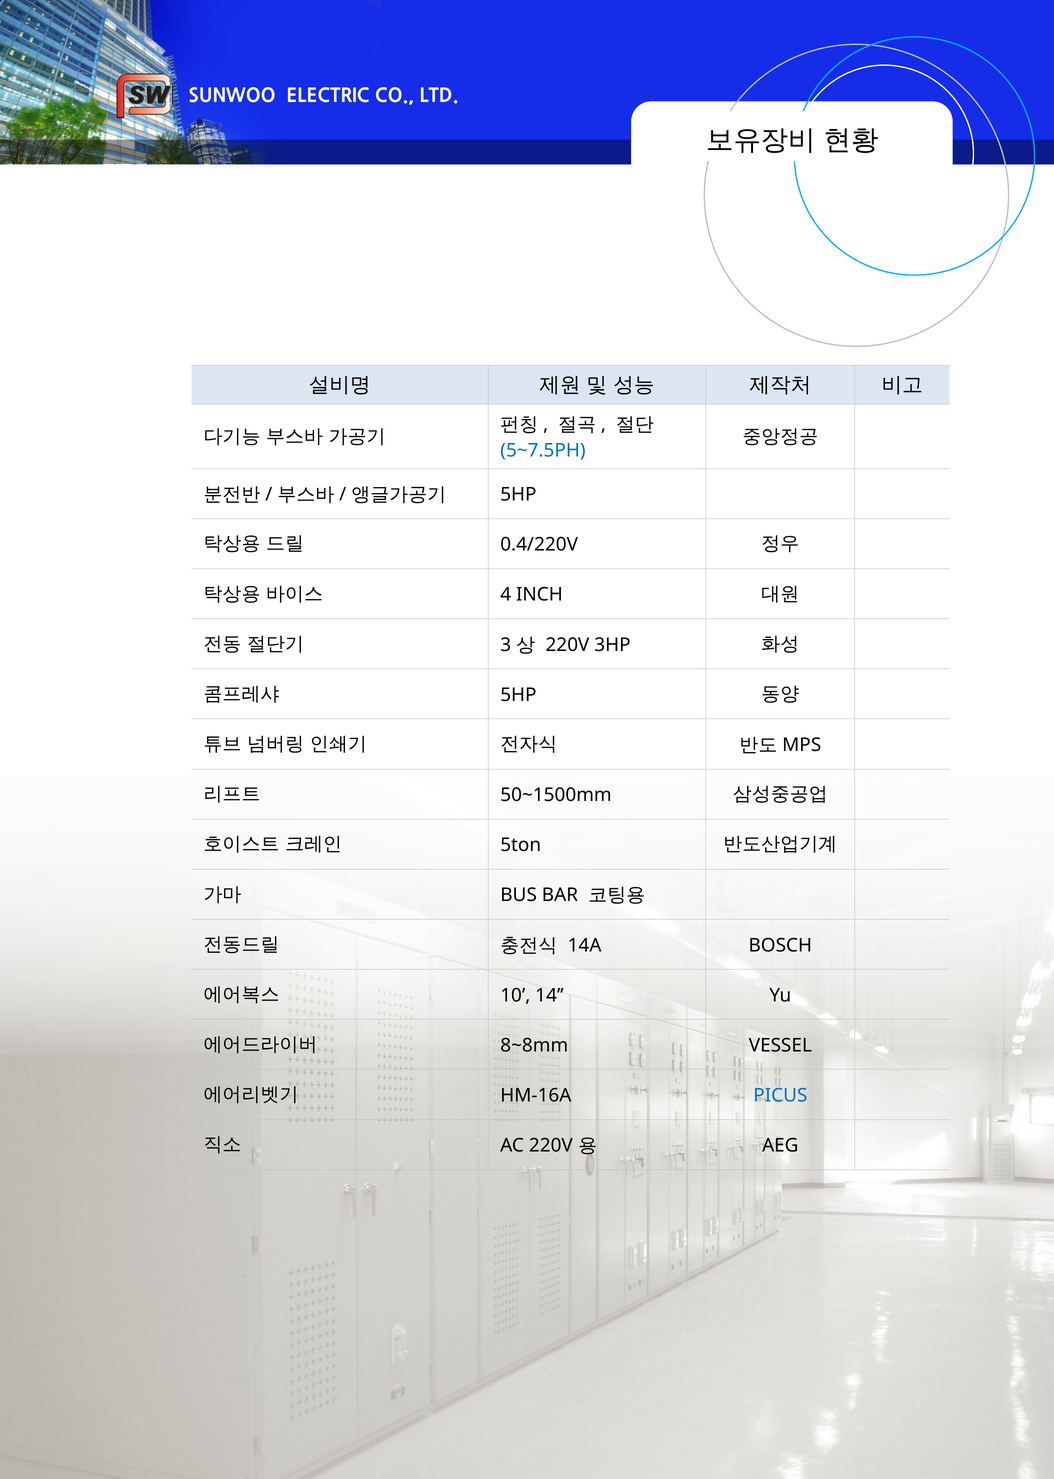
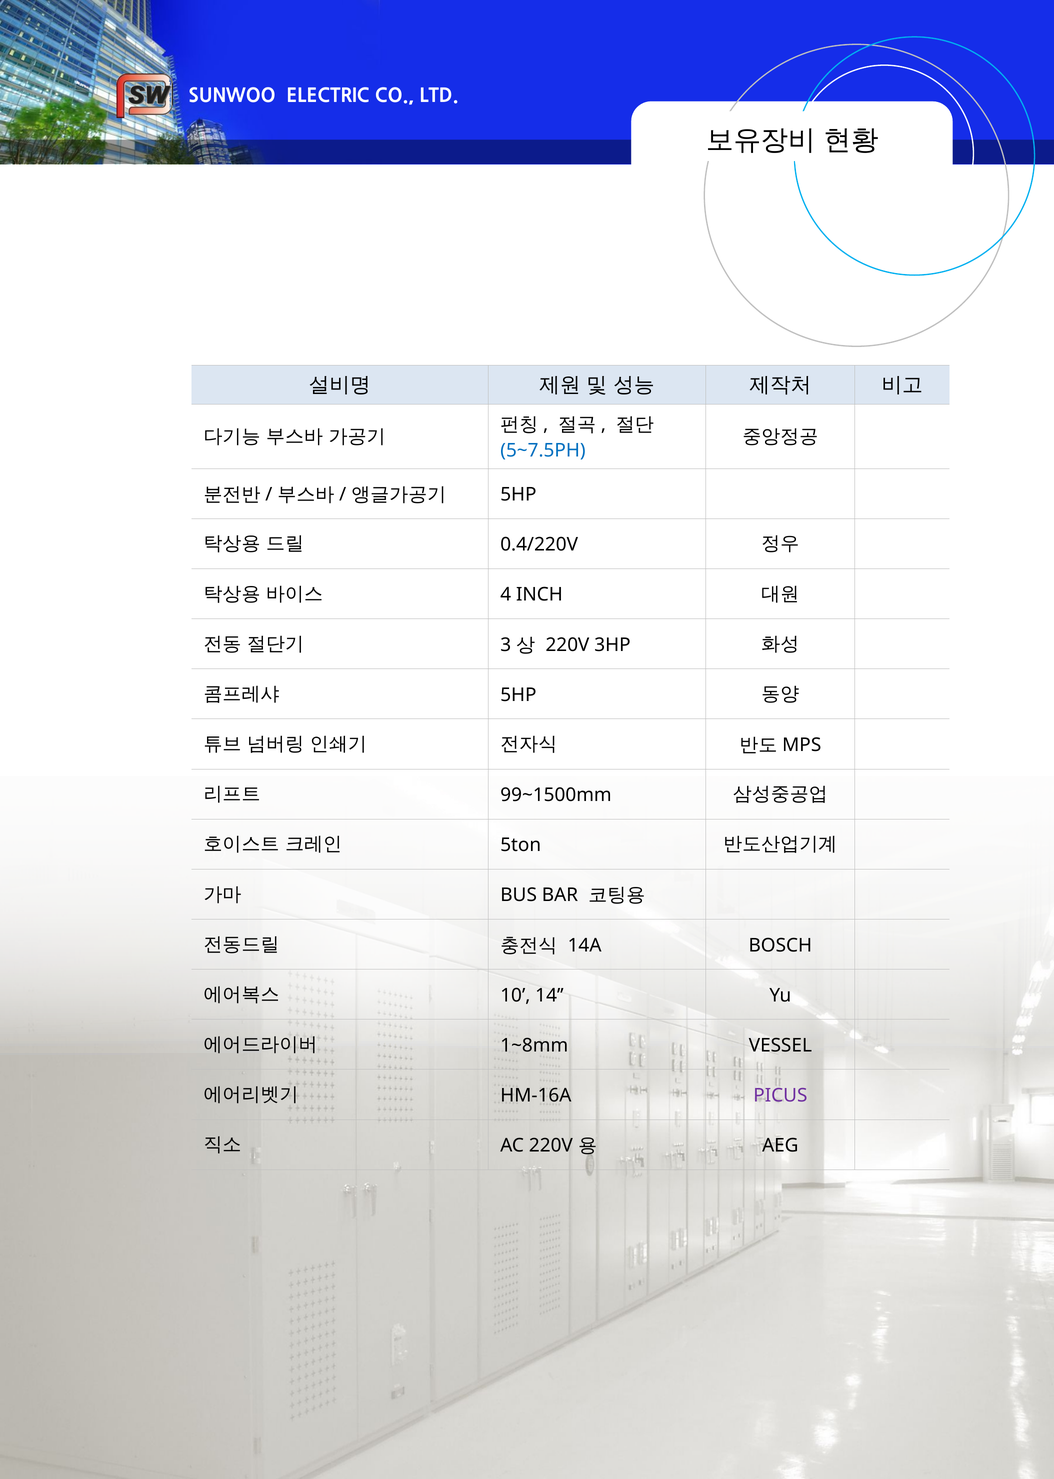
50~1500mm: 50~1500mm -> 99~1500mm
8~8mm: 8~8mm -> 1~8mm
PICUS colour: blue -> purple
